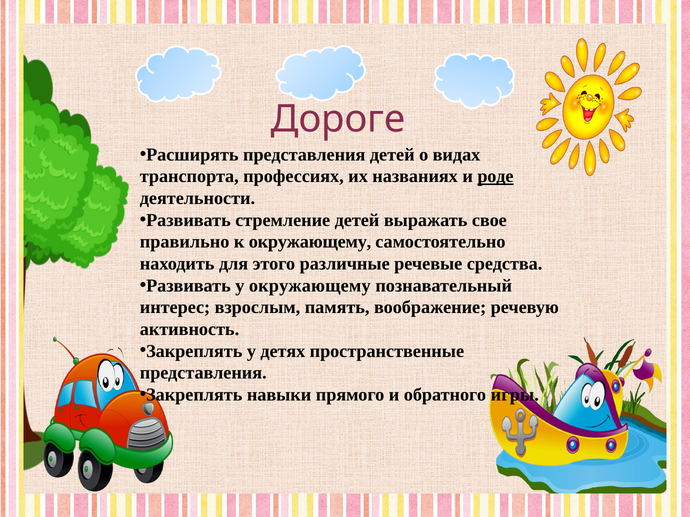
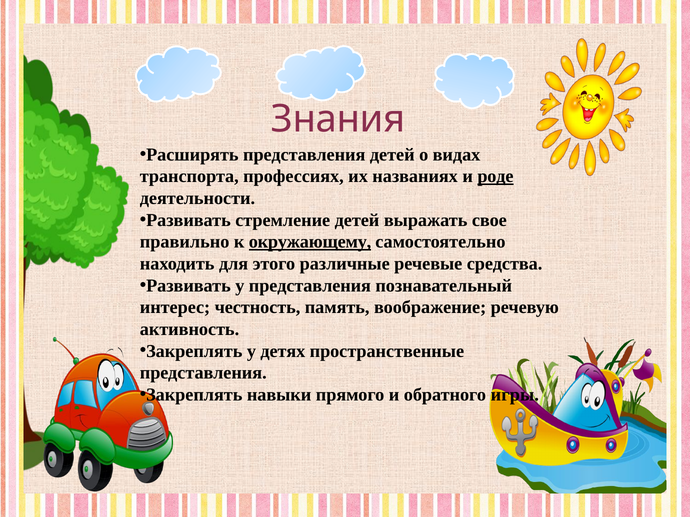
Дороге: Дороге -> Знания
окружающему at (310, 242) underline: none -> present
у окружающему: окружающему -> представления
взрослым: взрослым -> честность
